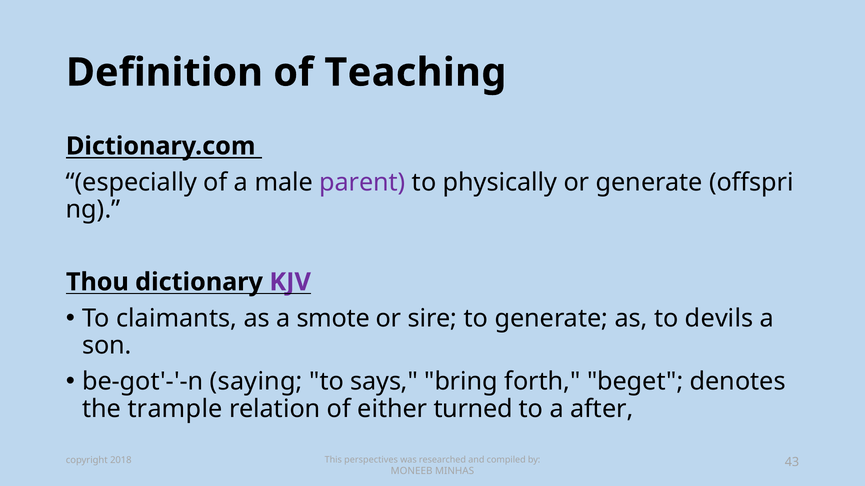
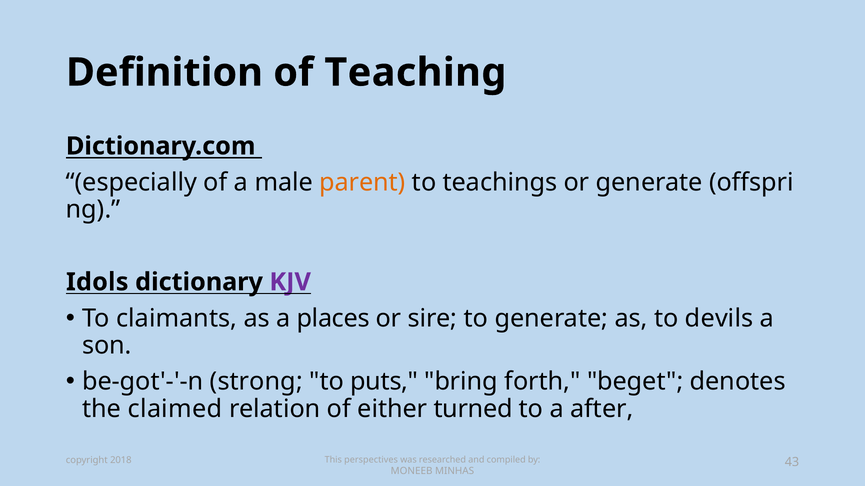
parent colour: purple -> orange
physically: physically -> teachings
Thou: Thou -> Idols
smote: smote -> places
saying: saying -> strong
says: says -> puts
trample: trample -> claimed
